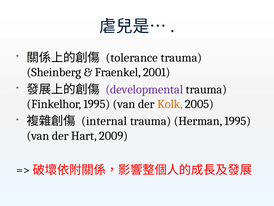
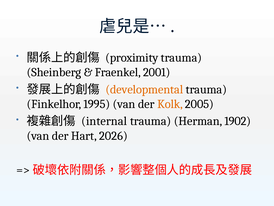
tolerance: tolerance -> proximity
developmental colour: purple -> orange
Herman 1995: 1995 -> 1902
2009: 2009 -> 2026
